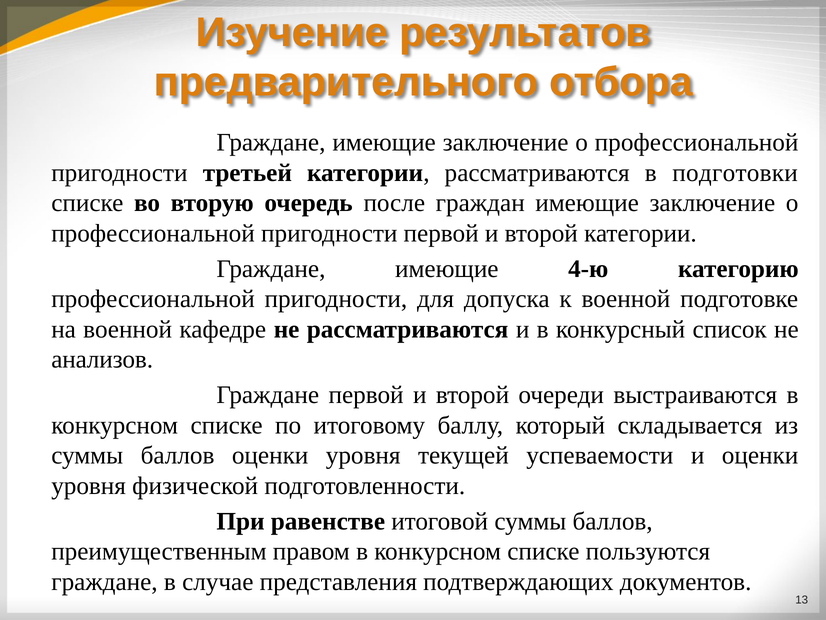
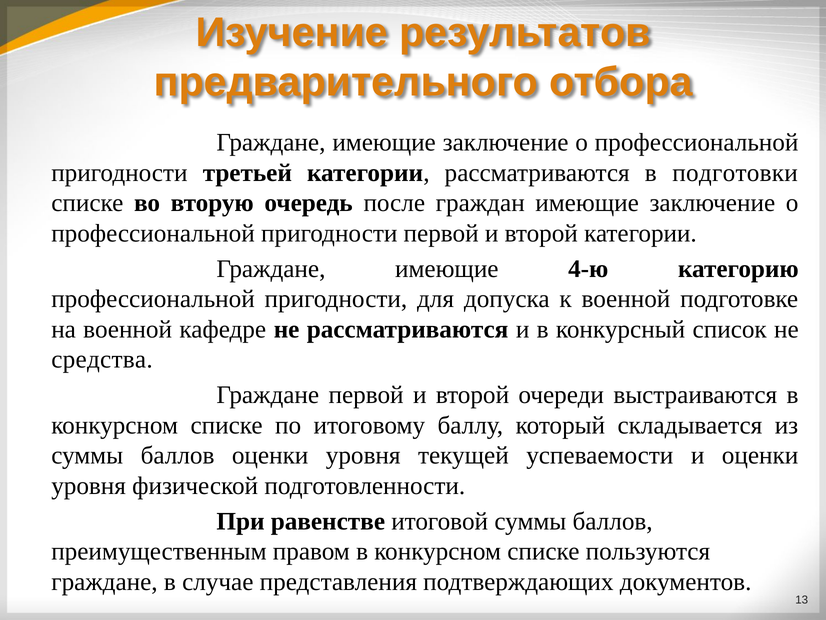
анализов: анализов -> средства
